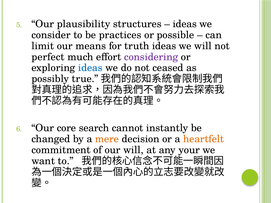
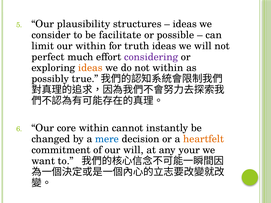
practices: practices -> facilitate
our means: means -> within
ideas at (90, 68) colour: blue -> orange
not ceased: ceased -> within
core search: search -> within
mere colour: orange -> blue
